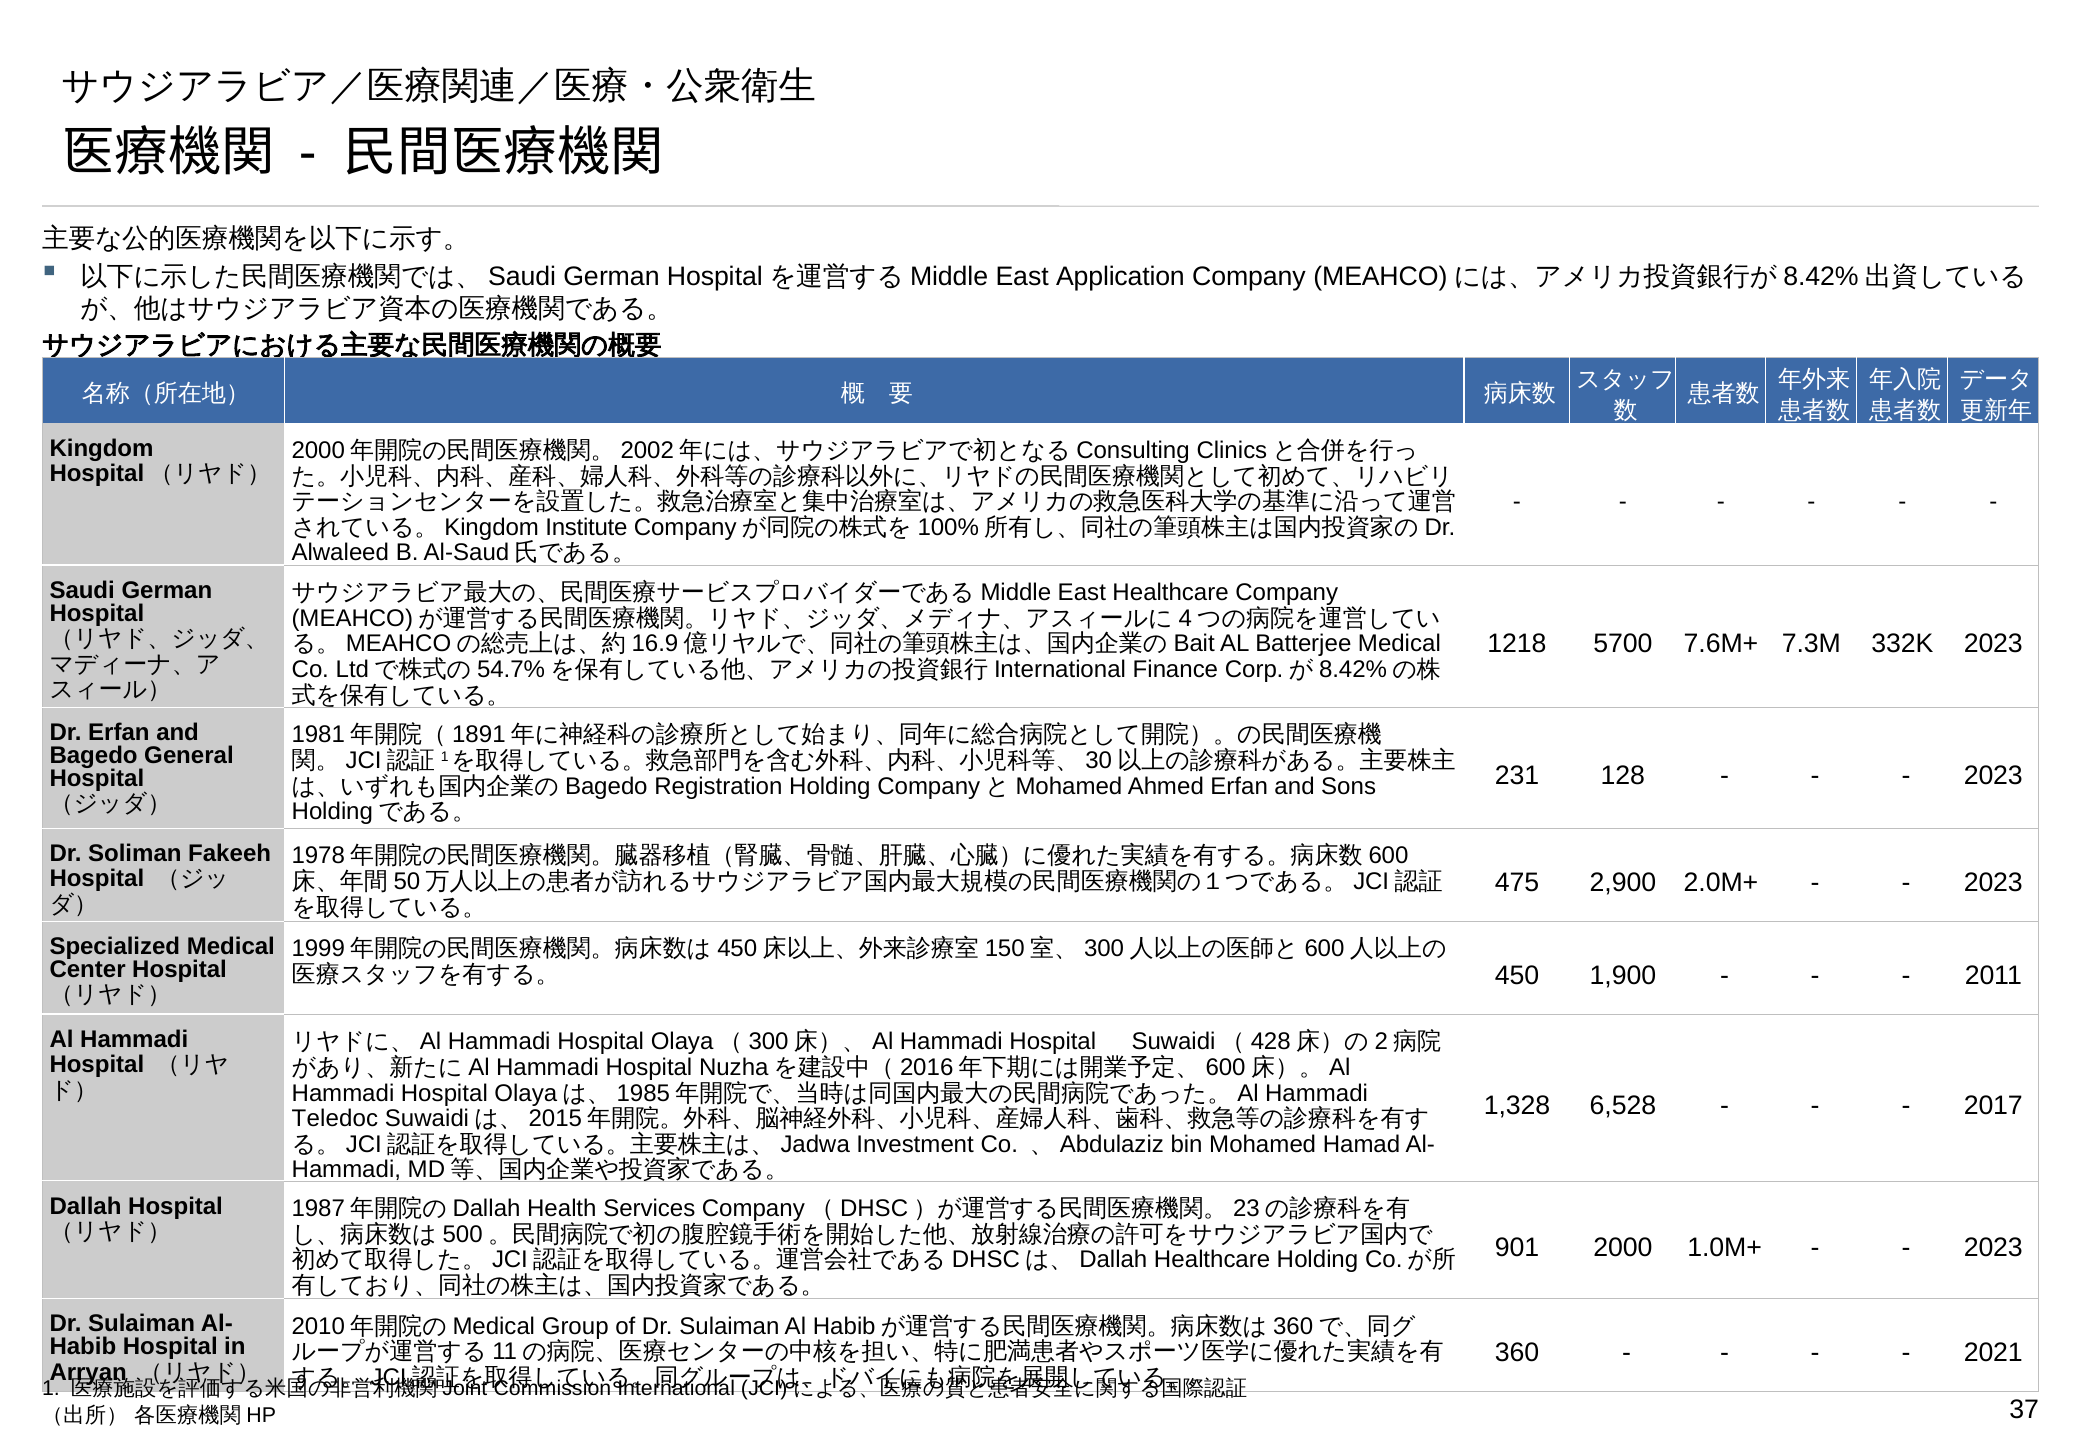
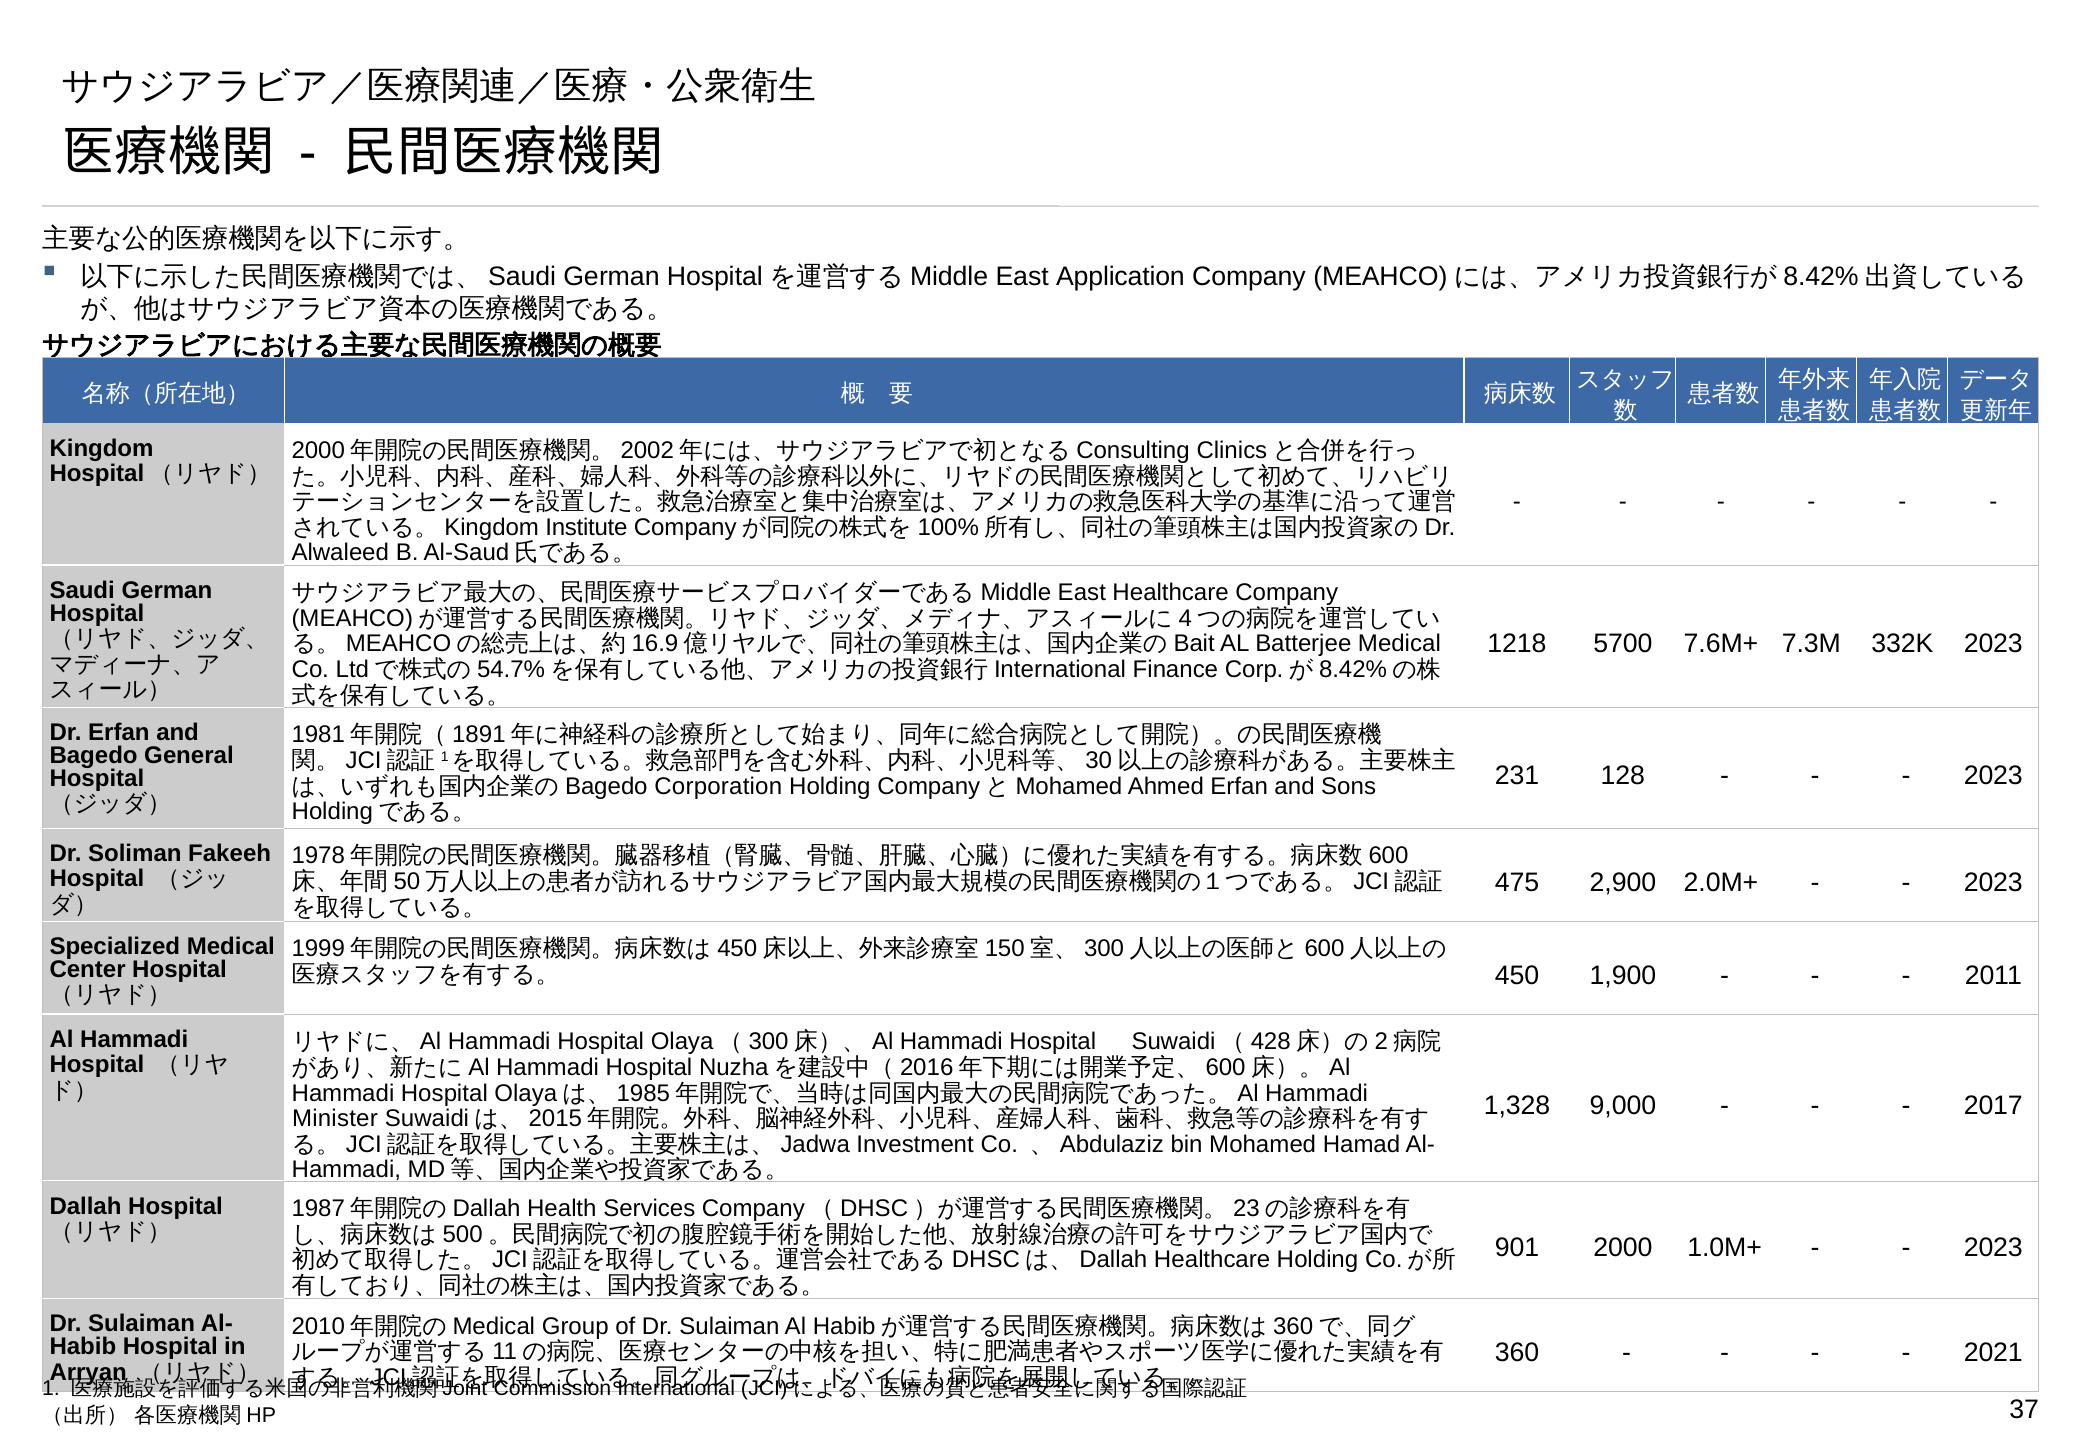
Registration: Registration -> Corporation
6,528: 6,528 -> 9,000
Teledoc: Teledoc -> Minister
